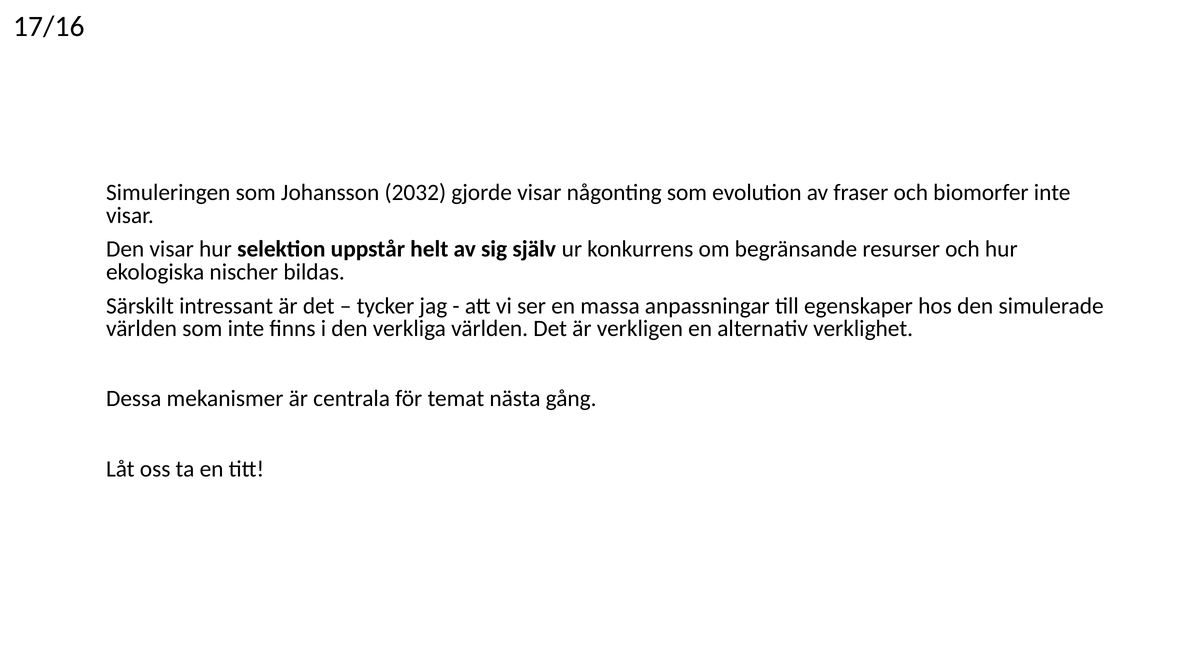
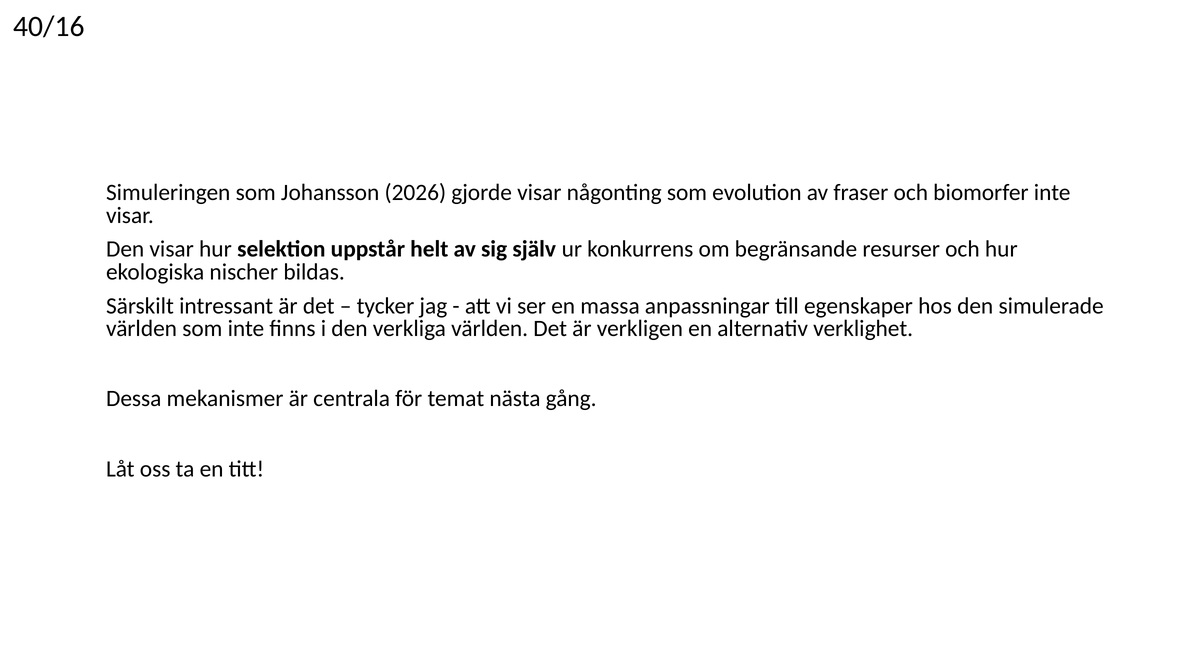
17/16: 17/16 -> 40/16
2032: 2032 -> 2026
